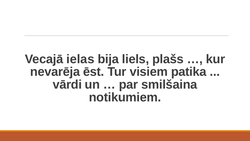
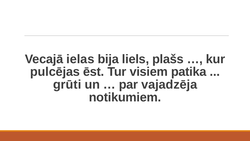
nevarēja: nevarēja -> pulcējas
vārdi: vārdi -> grūti
smilšaina: smilšaina -> vajadzēja
